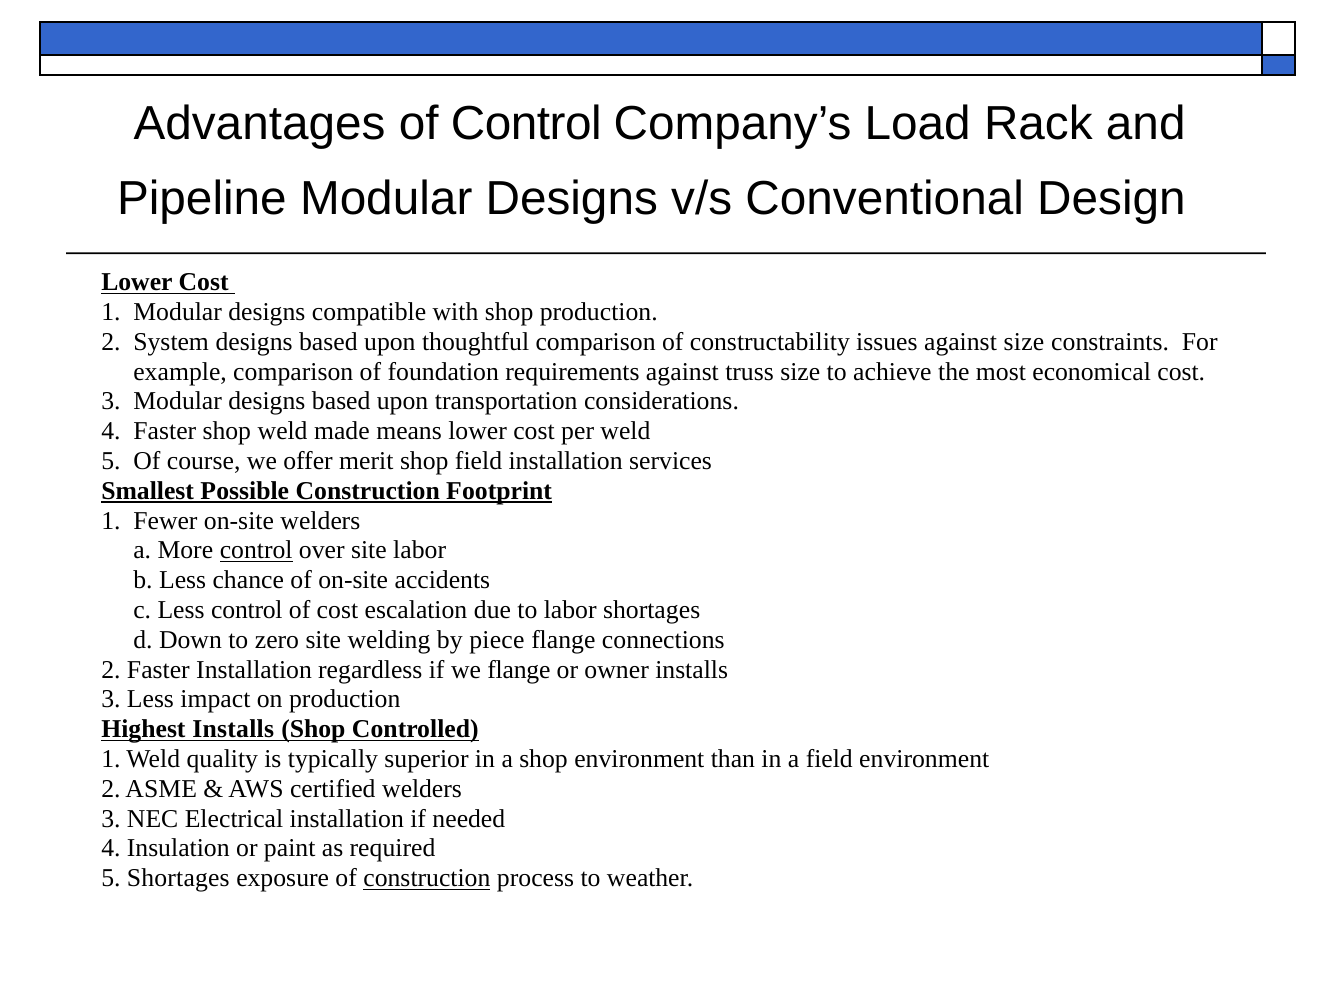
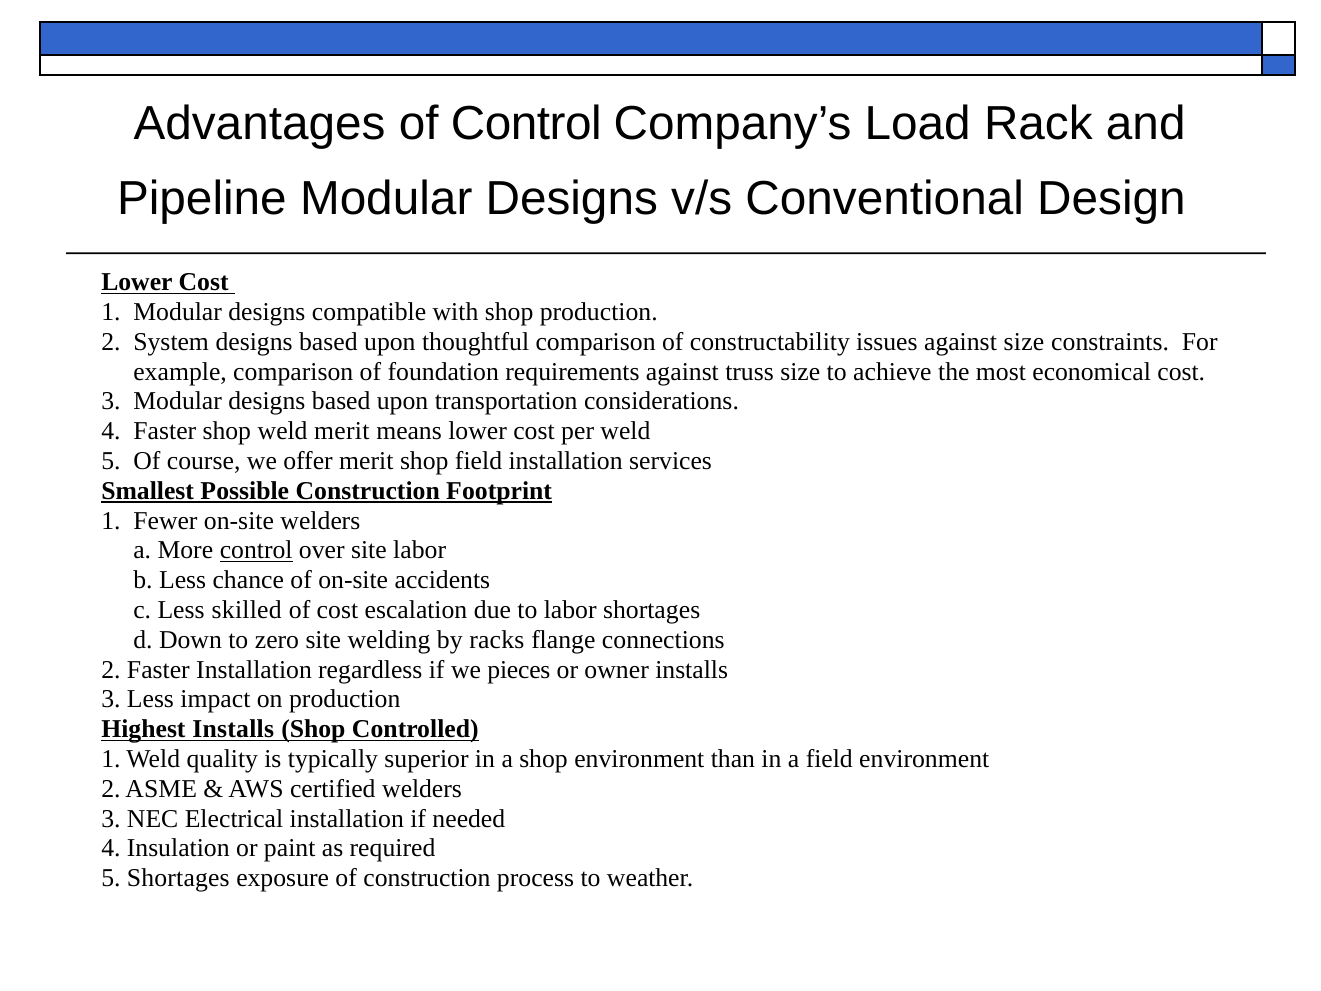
weld made: made -> merit
Less control: control -> skilled
piece: piece -> racks
we flange: flange -> pieces
construction at (427, 878) underline: present -> none
